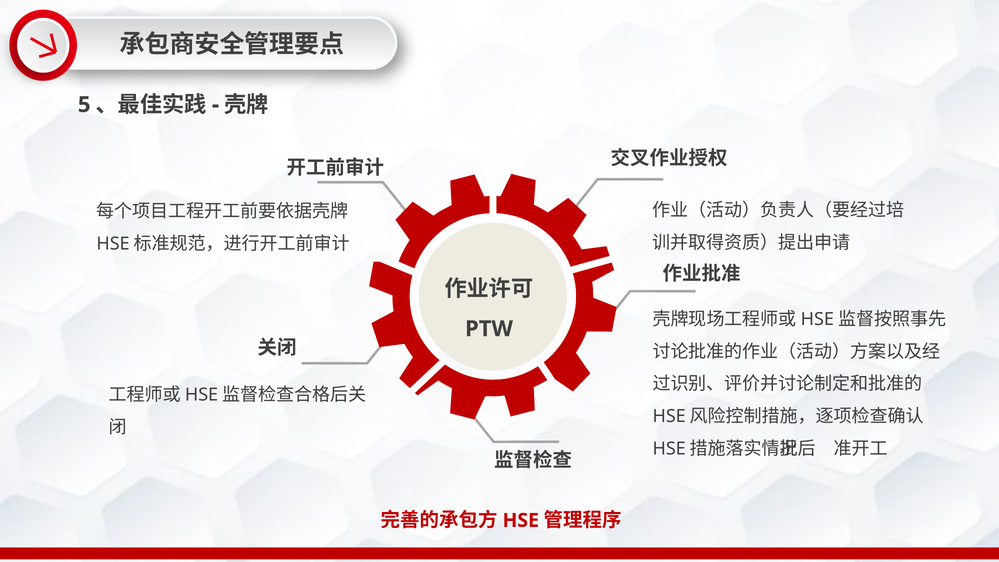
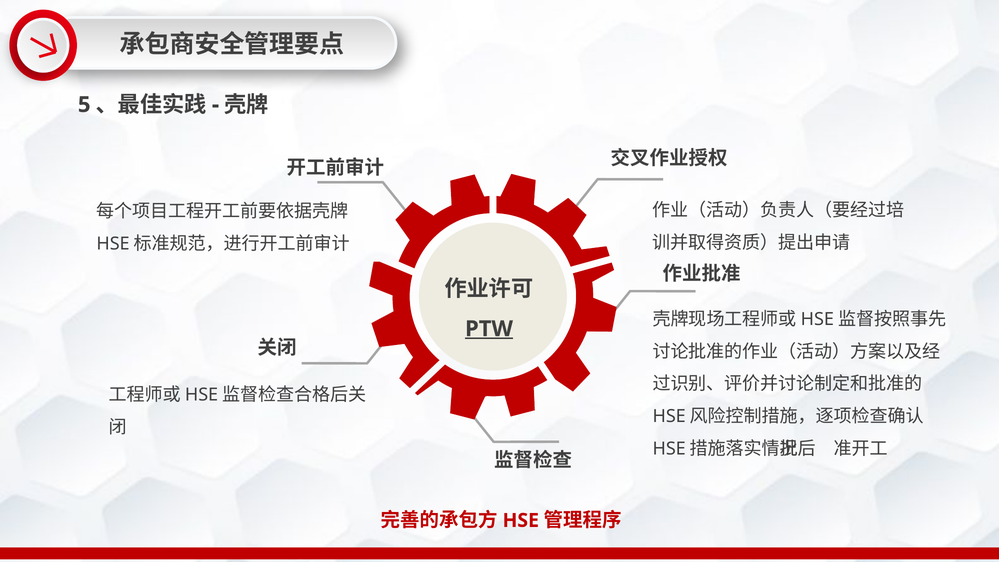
PTW underline: none -> present
